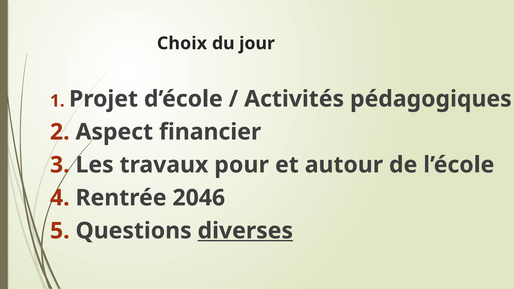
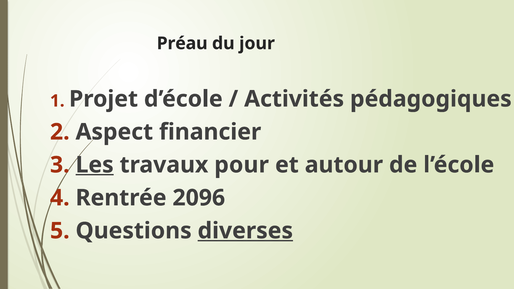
Choix: Choix -> Préau
Les underline: none -> present
2046: 2046 -> 2096
